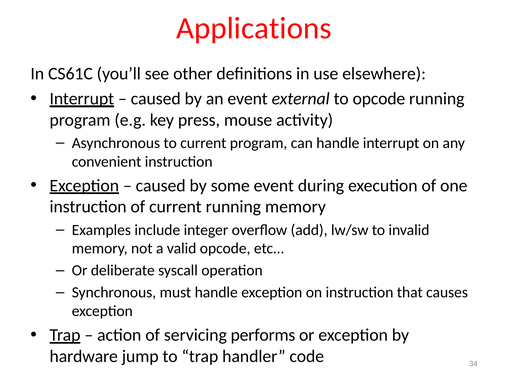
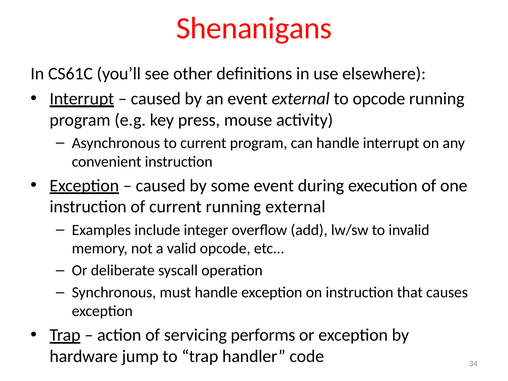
Applications: Applications -> Shenanigans
running memory: memory -> external
